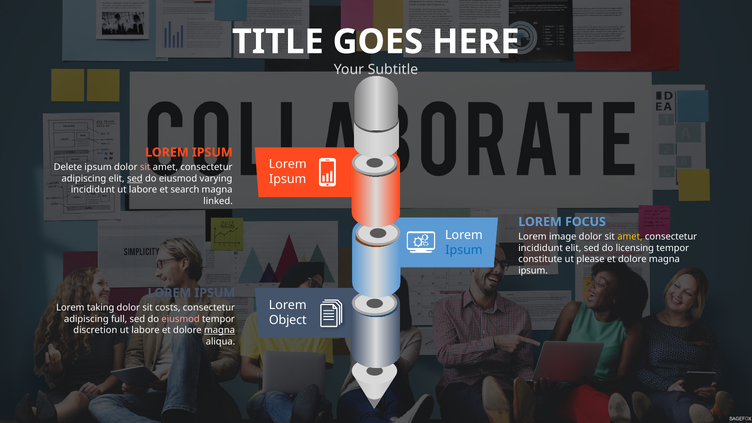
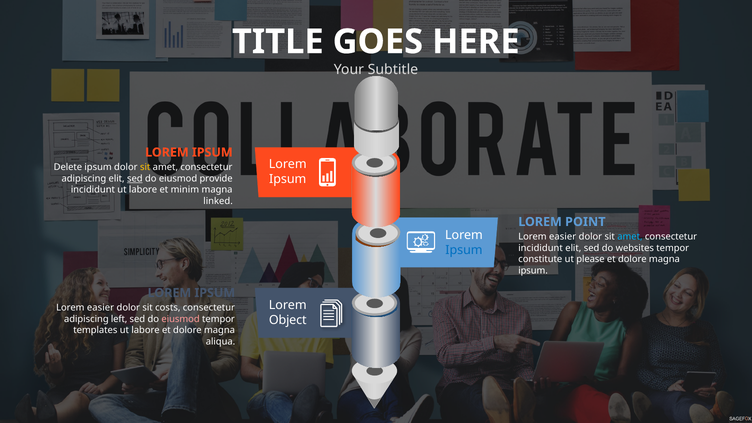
sit at (145, 167) colour: pink -> yellow
varying: varying -> provide
search: search -> minim
FOCUS: FOCUS -> POINT
image at (563, 237): image -> easier
amet at (630, 237) colour: yellow -> light blue
licensing: licensing -> websites
taking at (101, 308): taking -> easier
full: full -> left
discretion: discretion -> templates
magna at (220, 330) underline: present -> none
